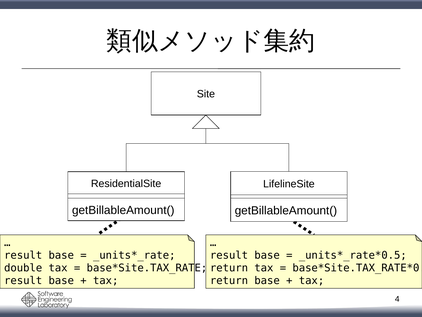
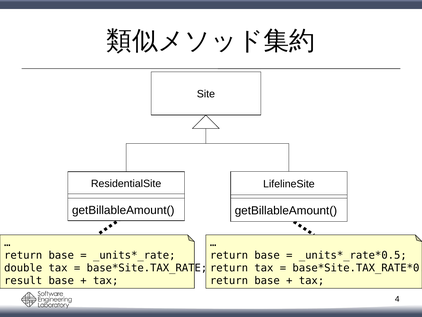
result at (23, 255): result -> return
result at (229, 255): result -> return
